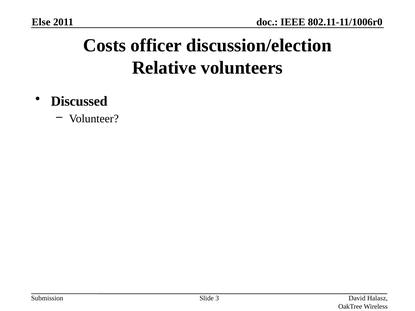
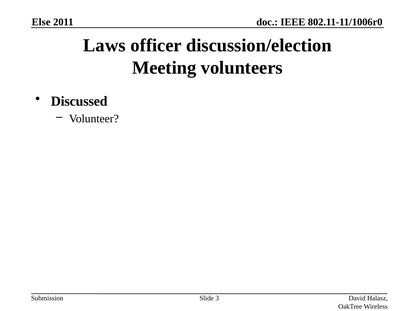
Costs: Costs -> Laws
Relative: Relative -> Meeting
